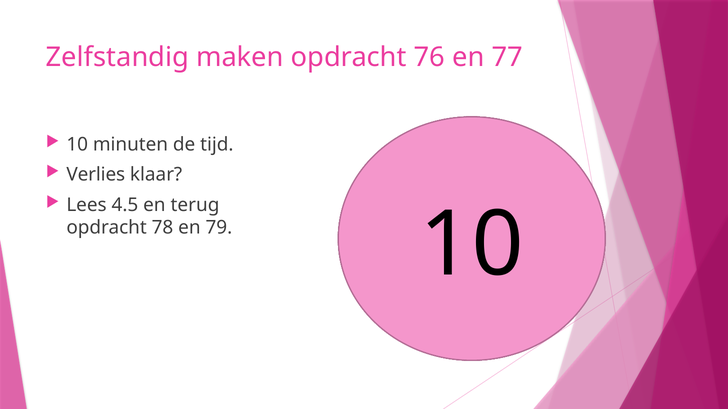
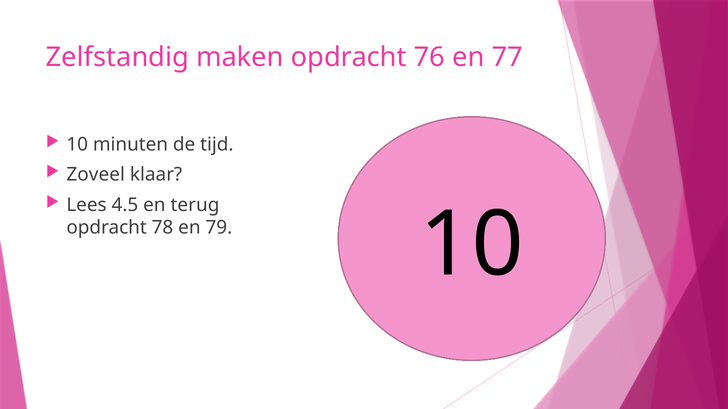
Verlies: Verlies -> Zoveel
